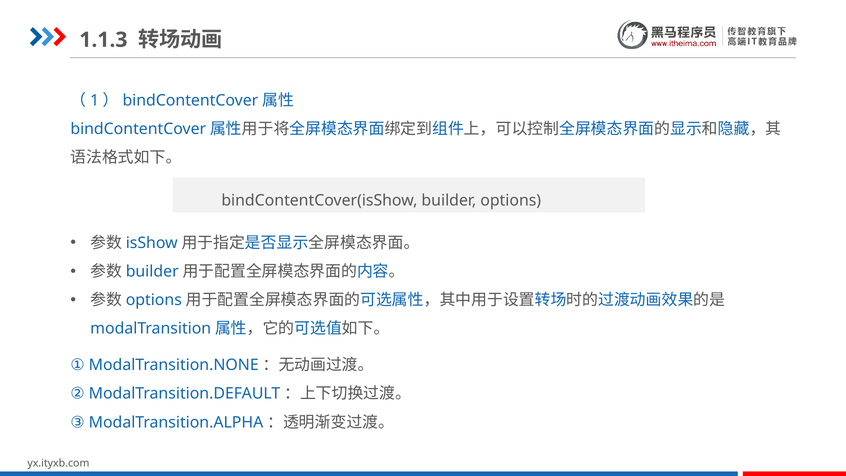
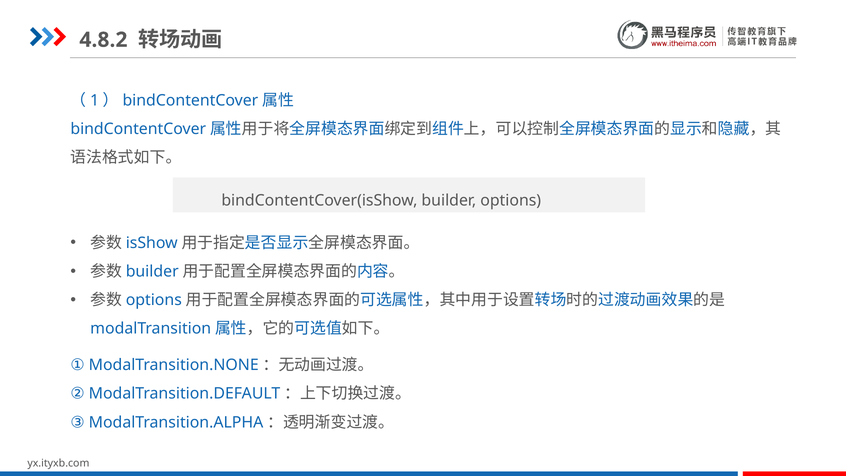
1.1.3: 1.1.3 -> 4.8.2
